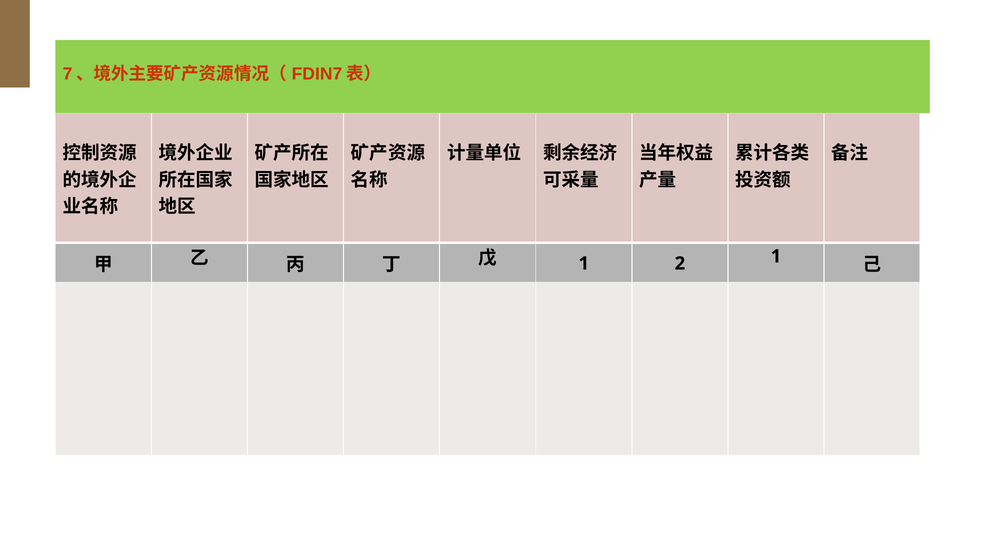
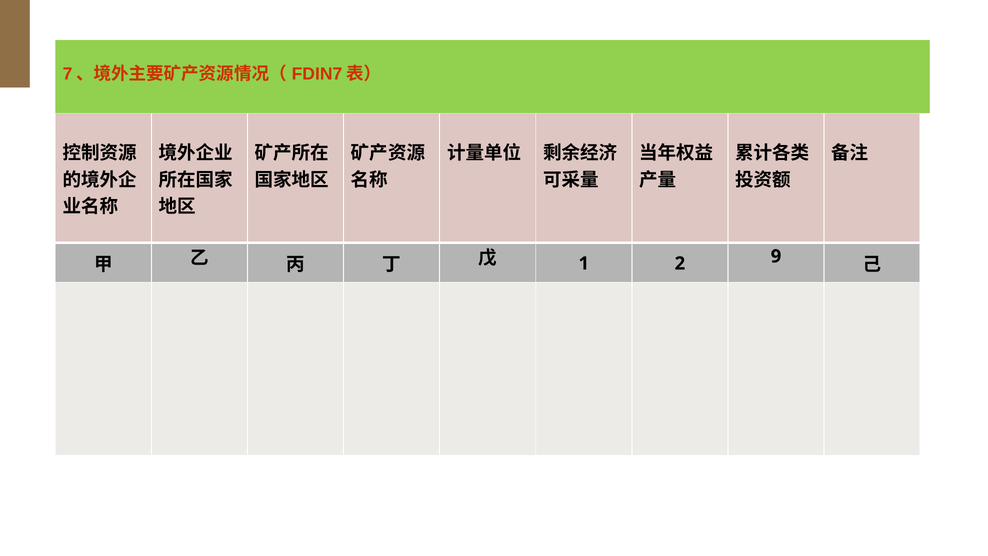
2 1: 1 -> 9
